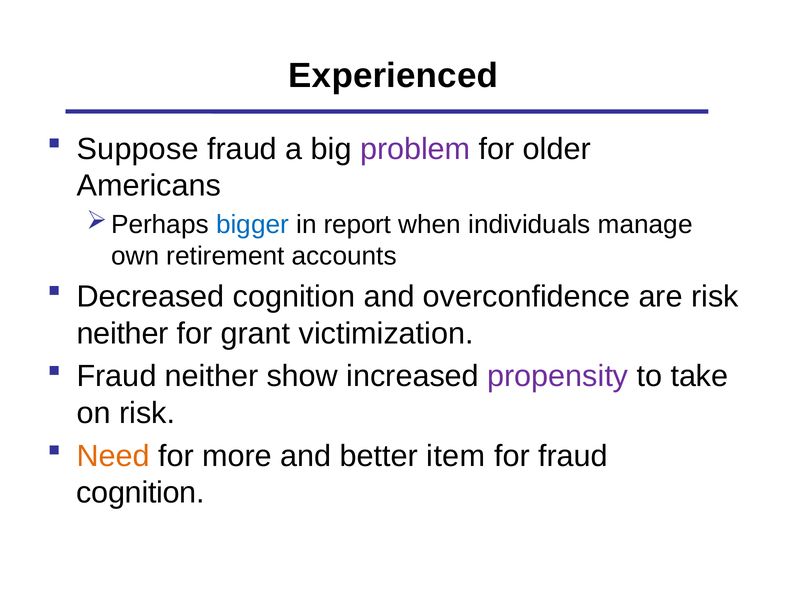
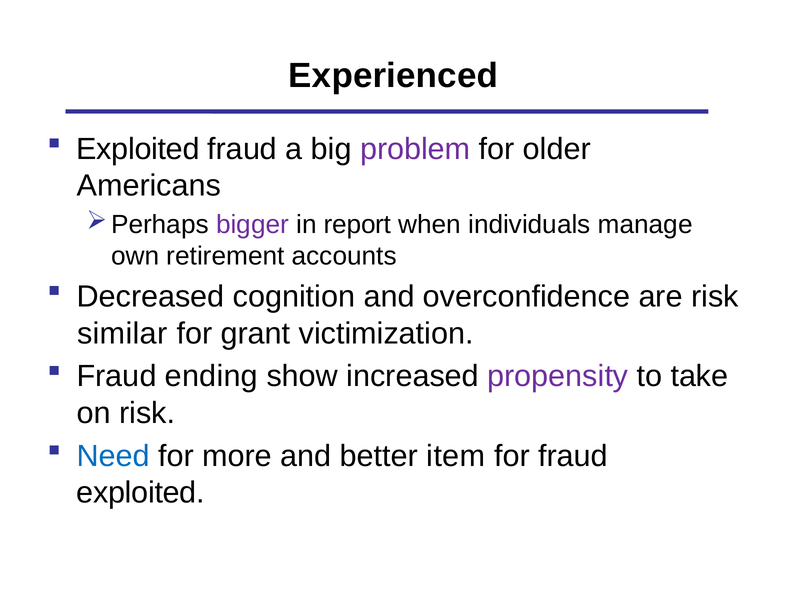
Suppose at (138, 149): Suppose -> Exploited
bigger colour: blue -> purple
neither at (123, 334): neither -> similar
Fraud neither: neither -> ending
Need colour: orange -> blue
cognition at (141, 493): cognition -> exploited
